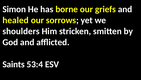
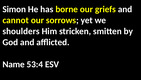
healed: healed -> cannot
Saints: Saints -> Name
